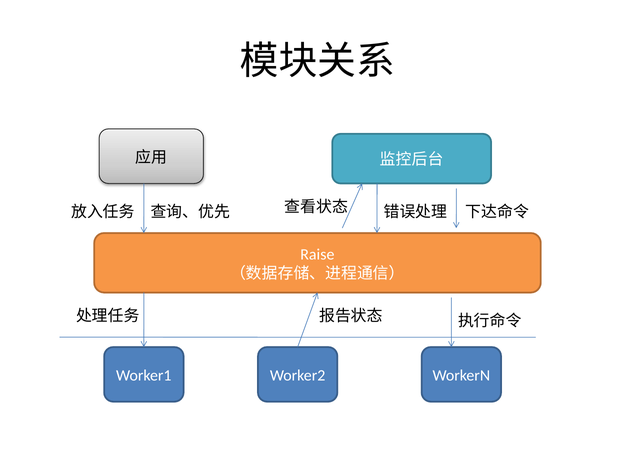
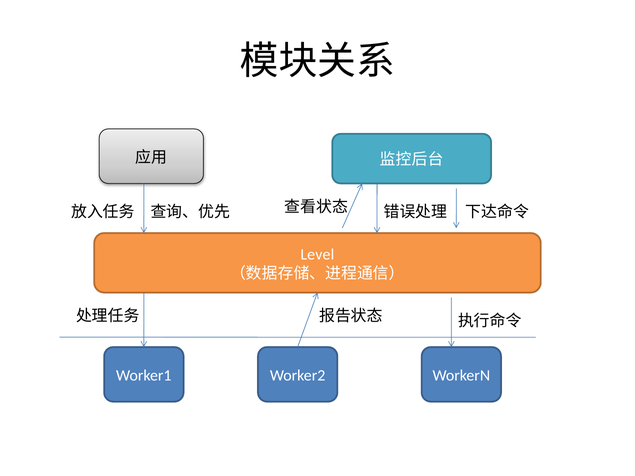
Raise: Raise -> Level
